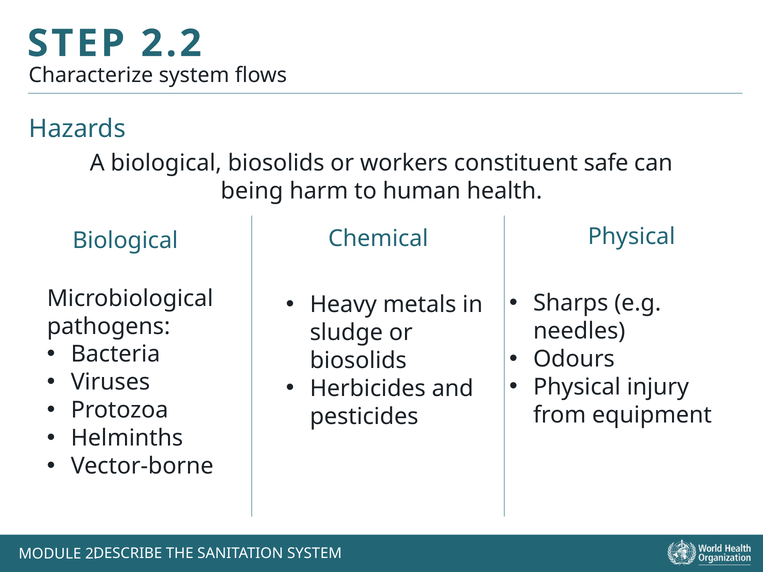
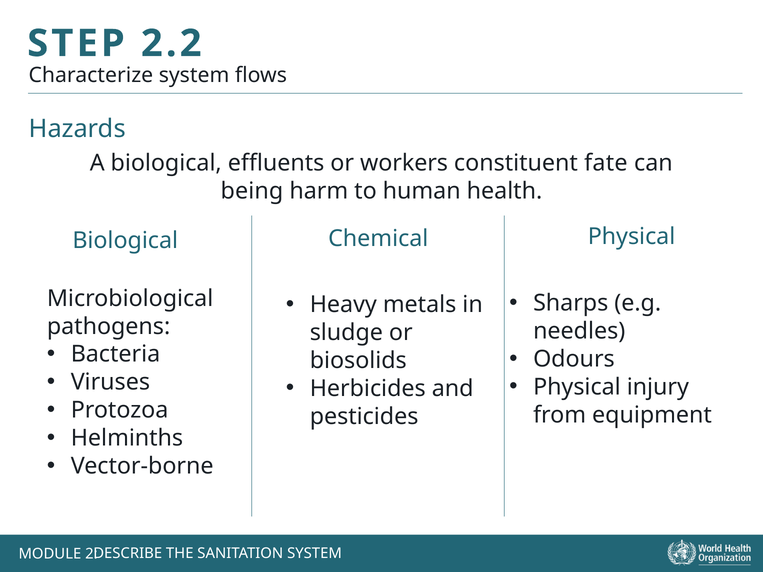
biological biosolids: biosolids -> effluents
safe: safe -> fate
